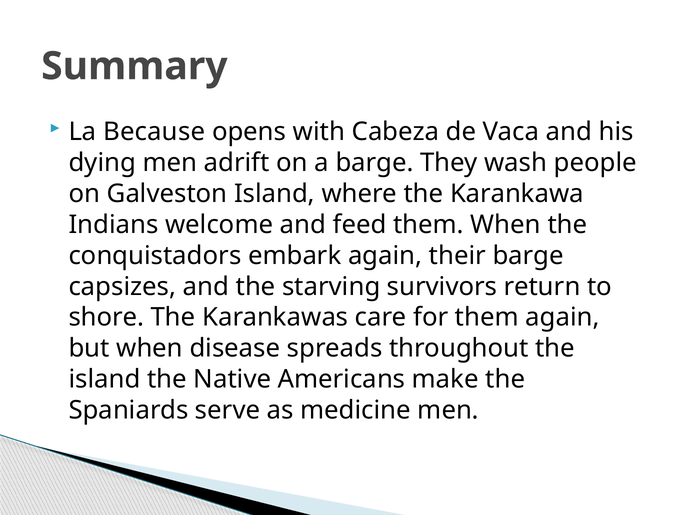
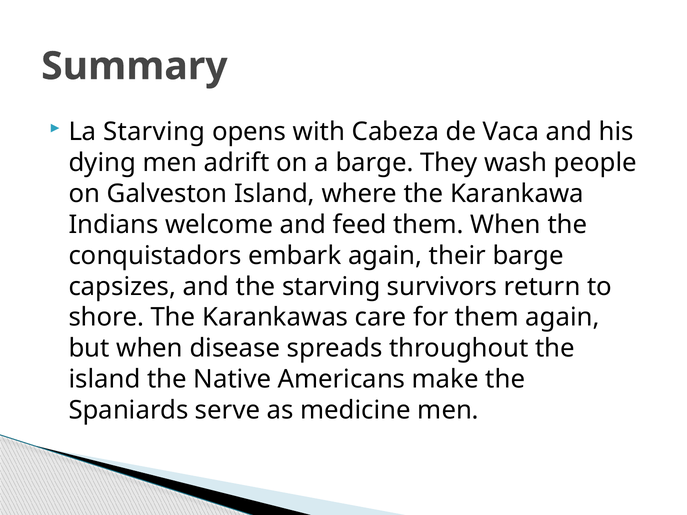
La Because: Because -> Starving
